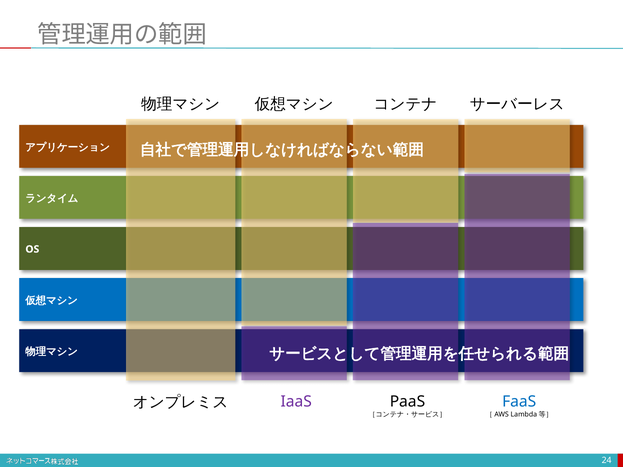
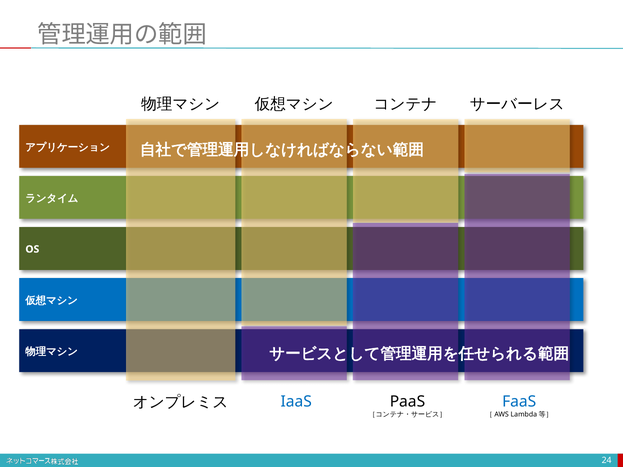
IaaS colour: purple -> blue
